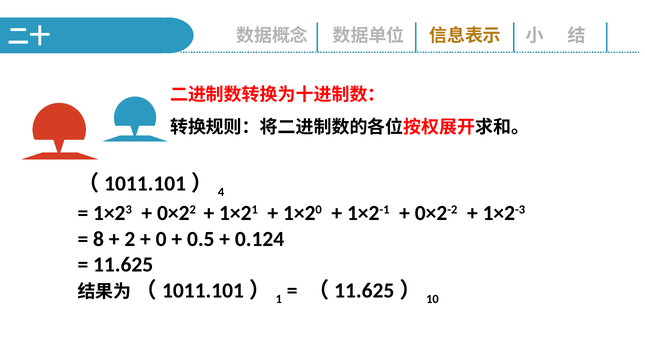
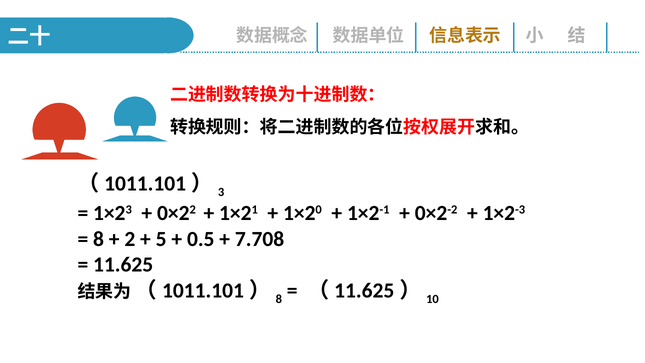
4: 4 -> 3
0: 0 -> 5
0.124: 0.124 -> 7.708
1 at (279, 299): 1 -> 8
